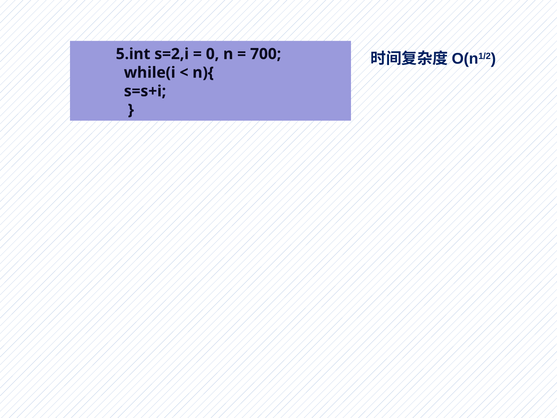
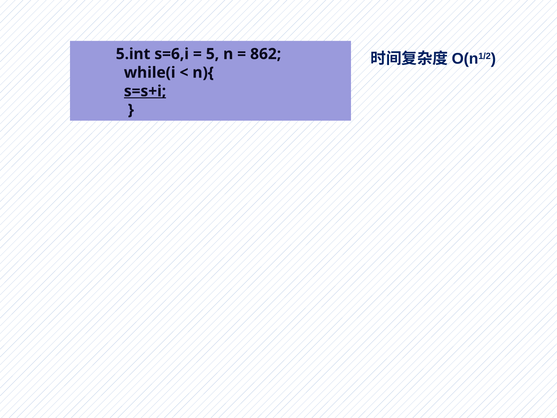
s=2,i: s=2,i -> s=6,i
0: 0 -> 5
700: 700 -> 862
s=s+i underline: none -> present
